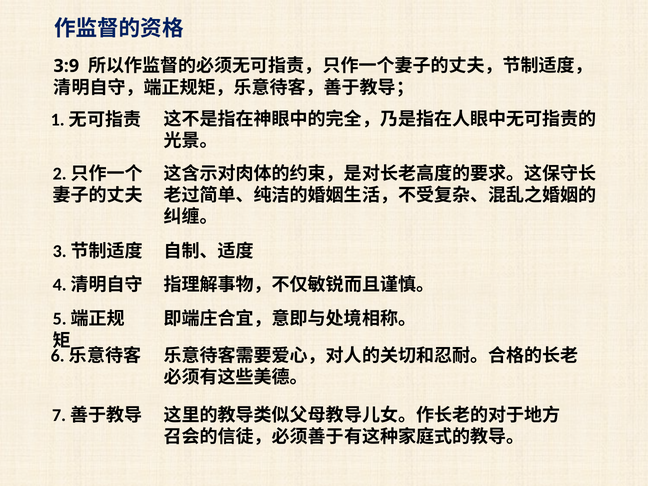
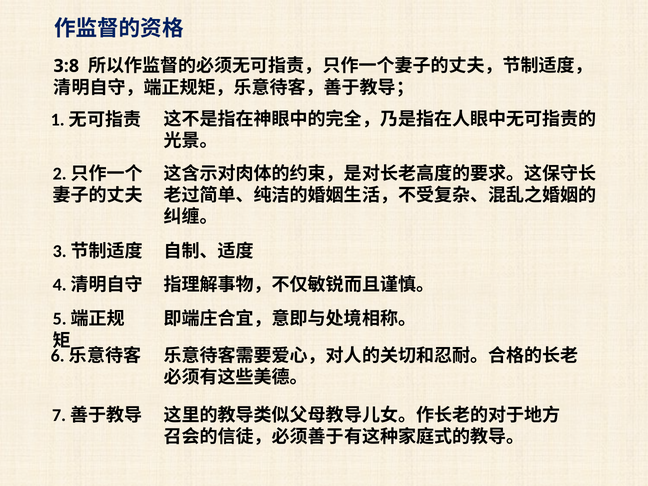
3:9: 3:9 -> 3:8
